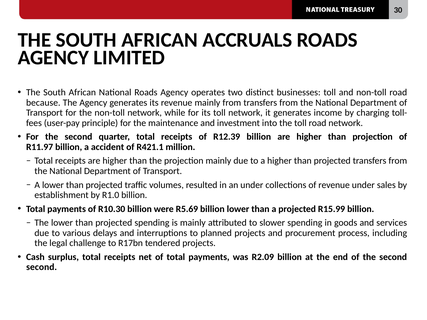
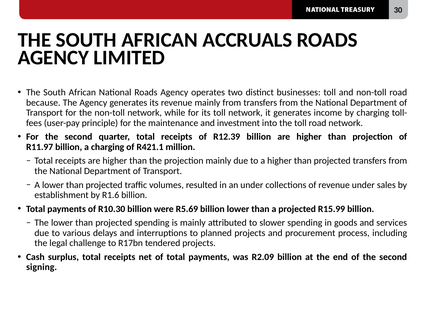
a accident: accident -> charging
R1.0: R1.0 -> R1.6
second at (42, 267): second -> signing
